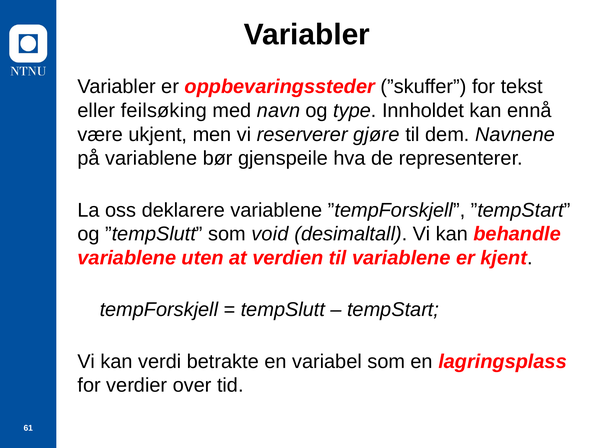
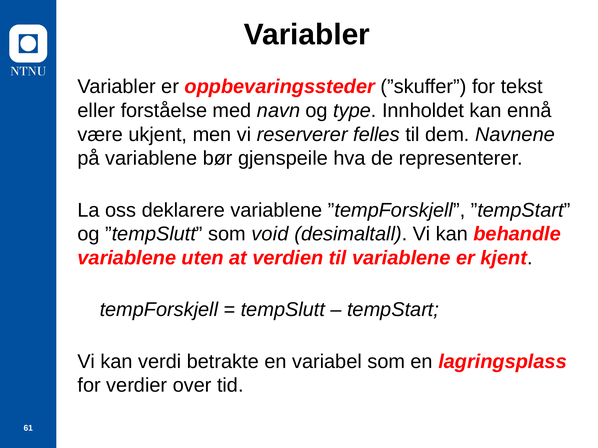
feilsøking: feilsøking -> forståelse
gjøre: gjøre -> felles
